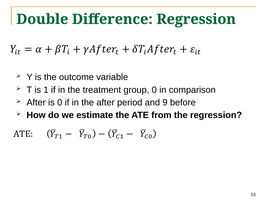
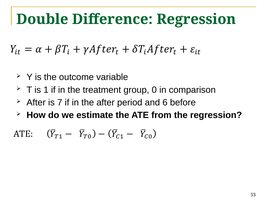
is 0: 0 -> 7
9: 9 -> 6
